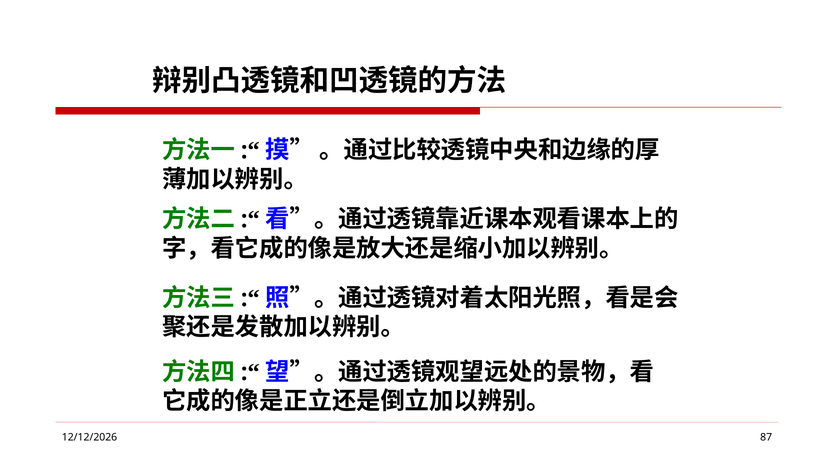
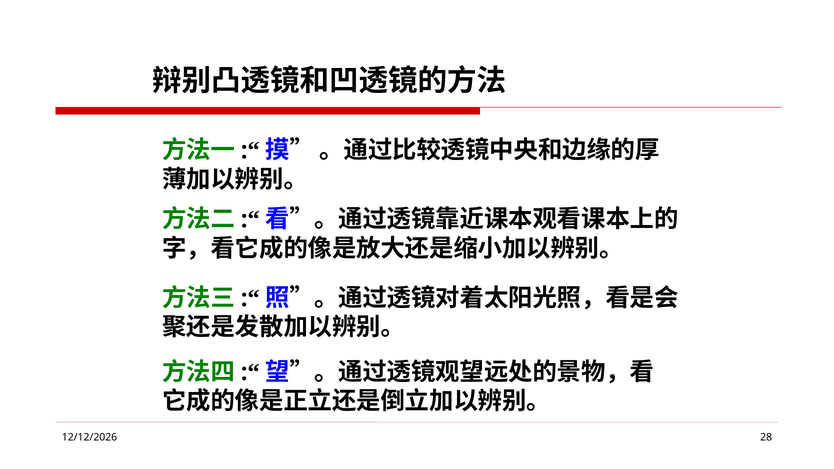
87: 87 -> 28
